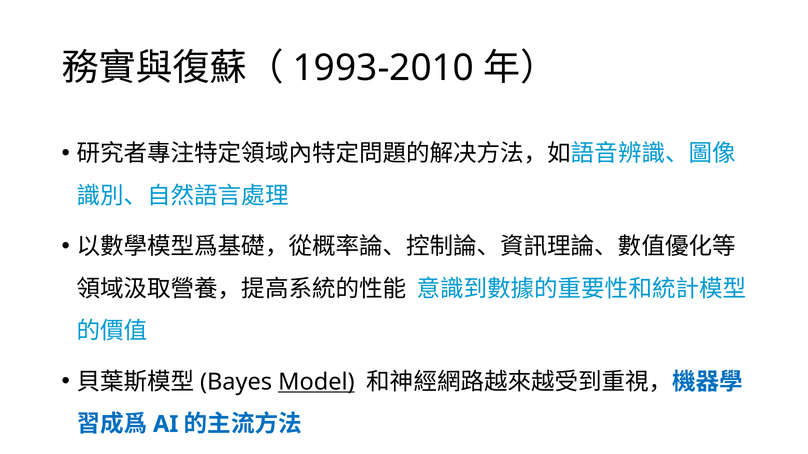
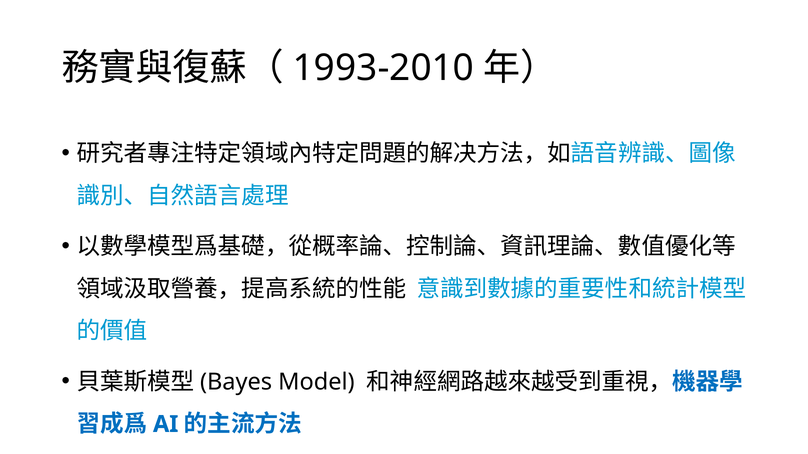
Model underline: present -> none
